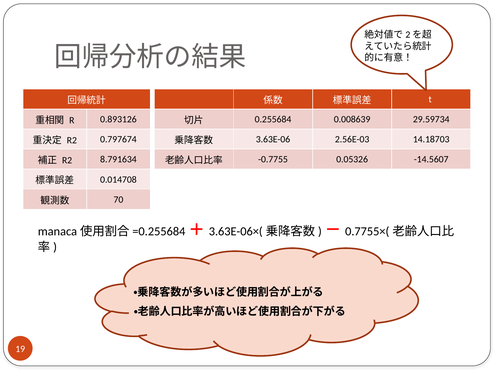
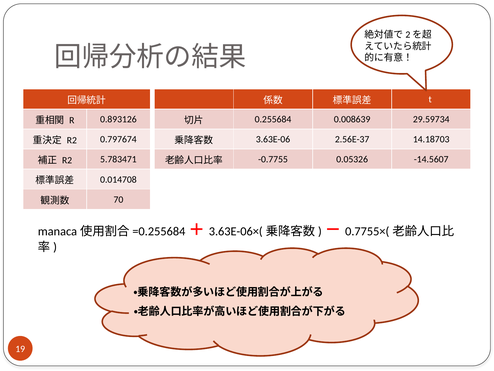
2.56E-03: 2.56E-03 -> 2.56E-37
8.791634: 8.791634 -> 5.783471
